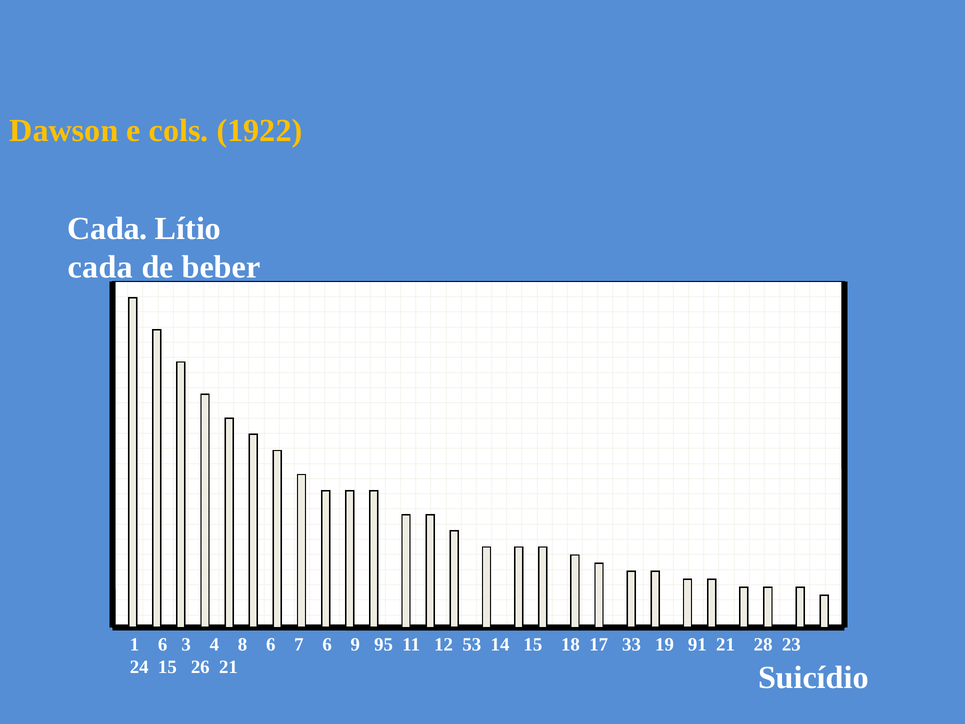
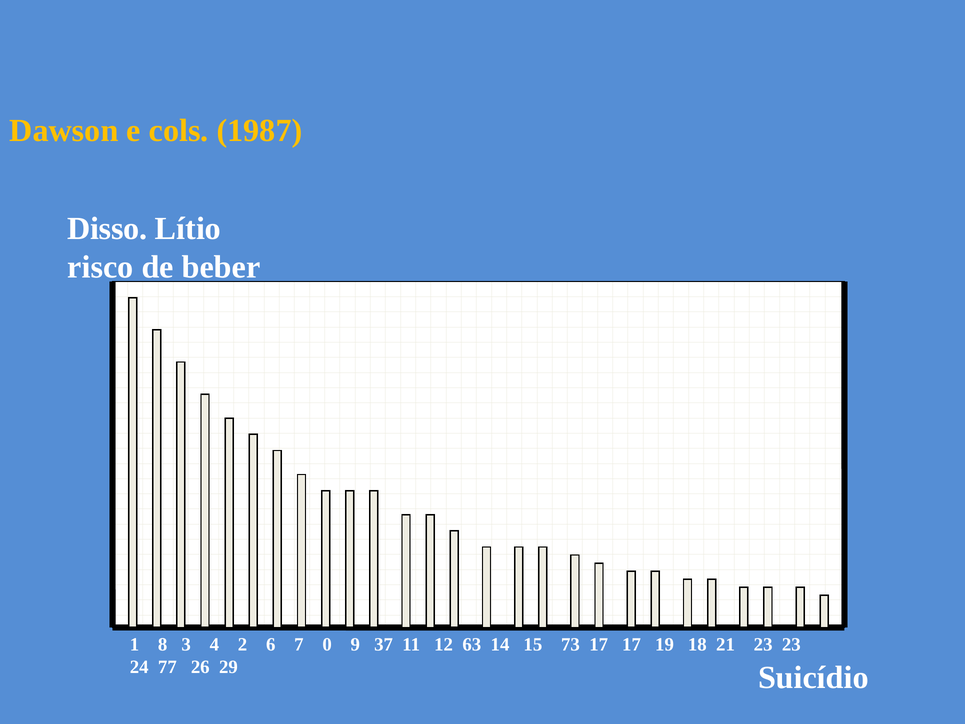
1922: 1922 -> 1987
Cada at (107, 228): Cada -> Disso
cada at (100, 267): cada -> risco
1 6: 6 -> 8
8: 8 -> 2
7 6: 6 -> 0
95: 95 -> 37
53: 53 -> 63
18: 18 -> 73
17 33: 33 -> 17
91: 91 -> 18
21 28: 28 -> 23
24 15: 15 -> 77
26 21: 21 -> 29
